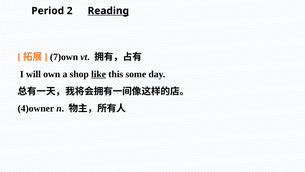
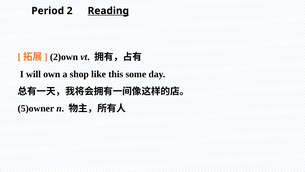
7)own: 7)own -> 2)own
like underline: present -> none
4)owner: 4)owner -> 5)owner
